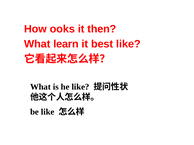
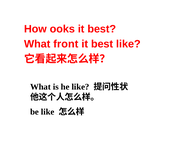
then at (102, 29): then -> best
learn: learn -> front
